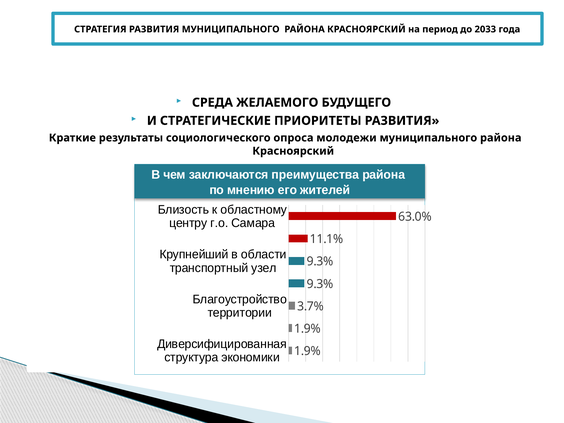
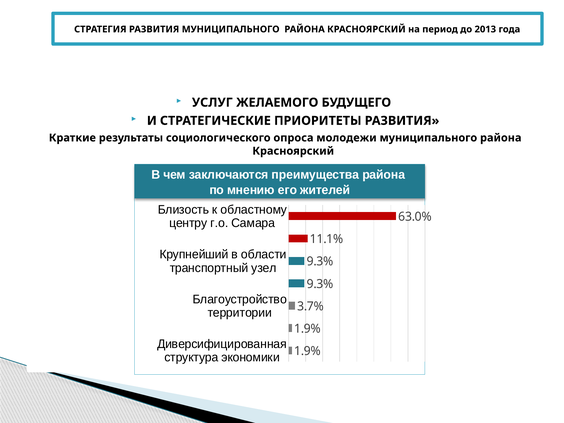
2033: 2033 -> 2013
СРЕДА: СРЕДА -> УСЛУГ
